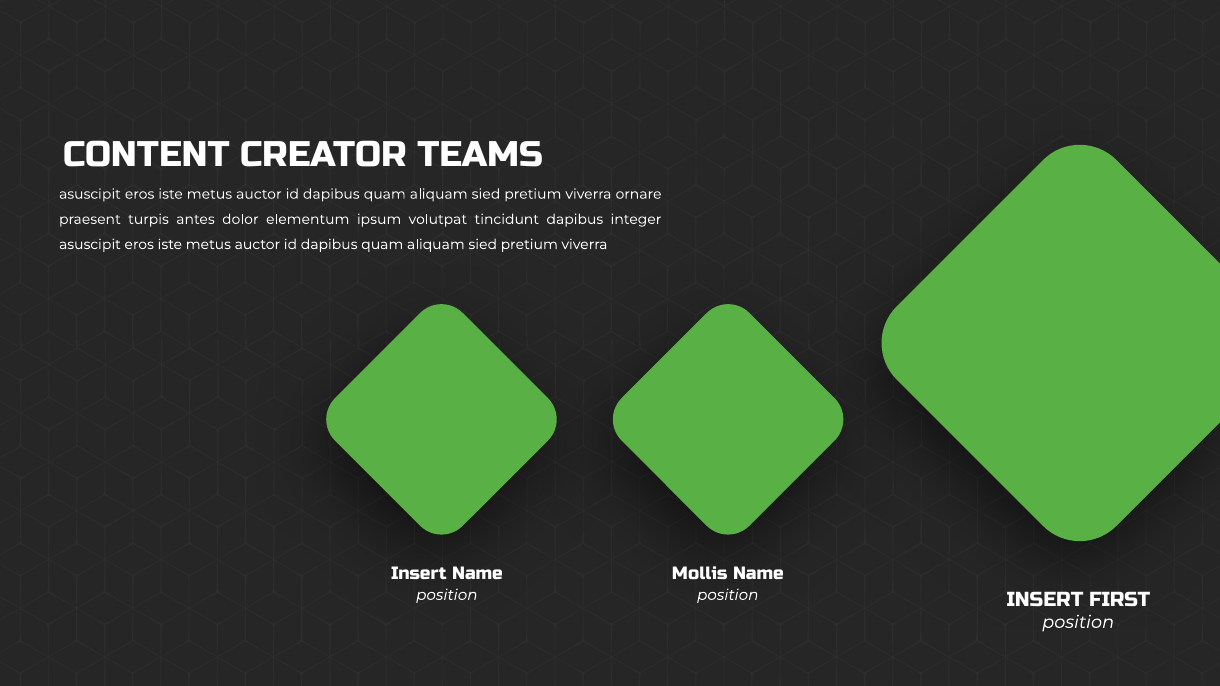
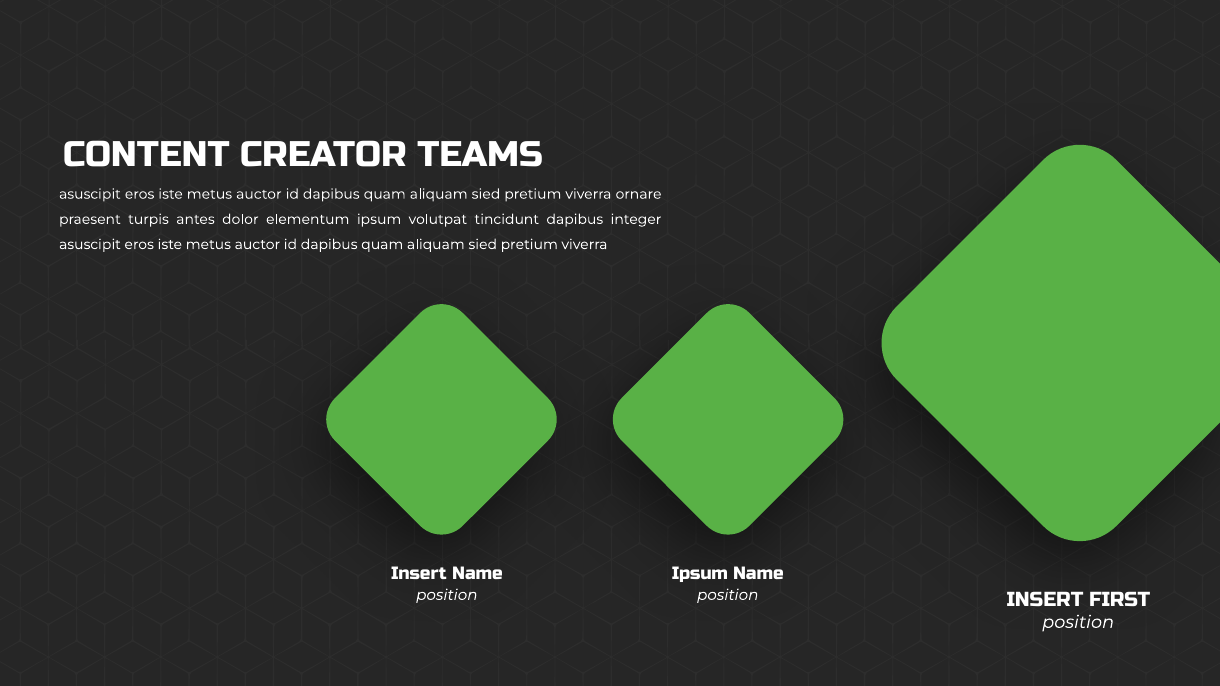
Mollis at (700, 573): Mollis -> Ipsum
